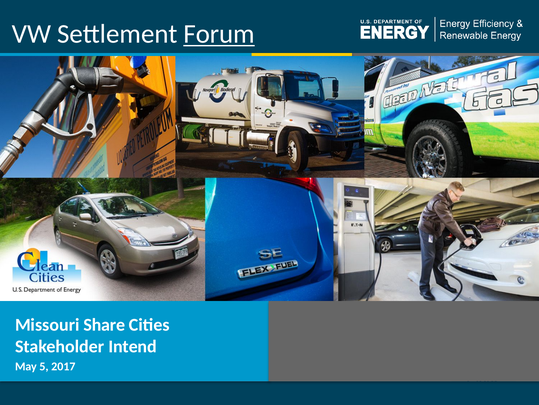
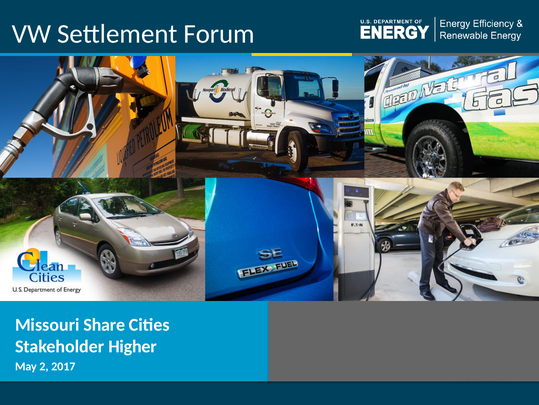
Forum underline: present -> none
Intend: Intend -> Higher
5: 5 -> 2
